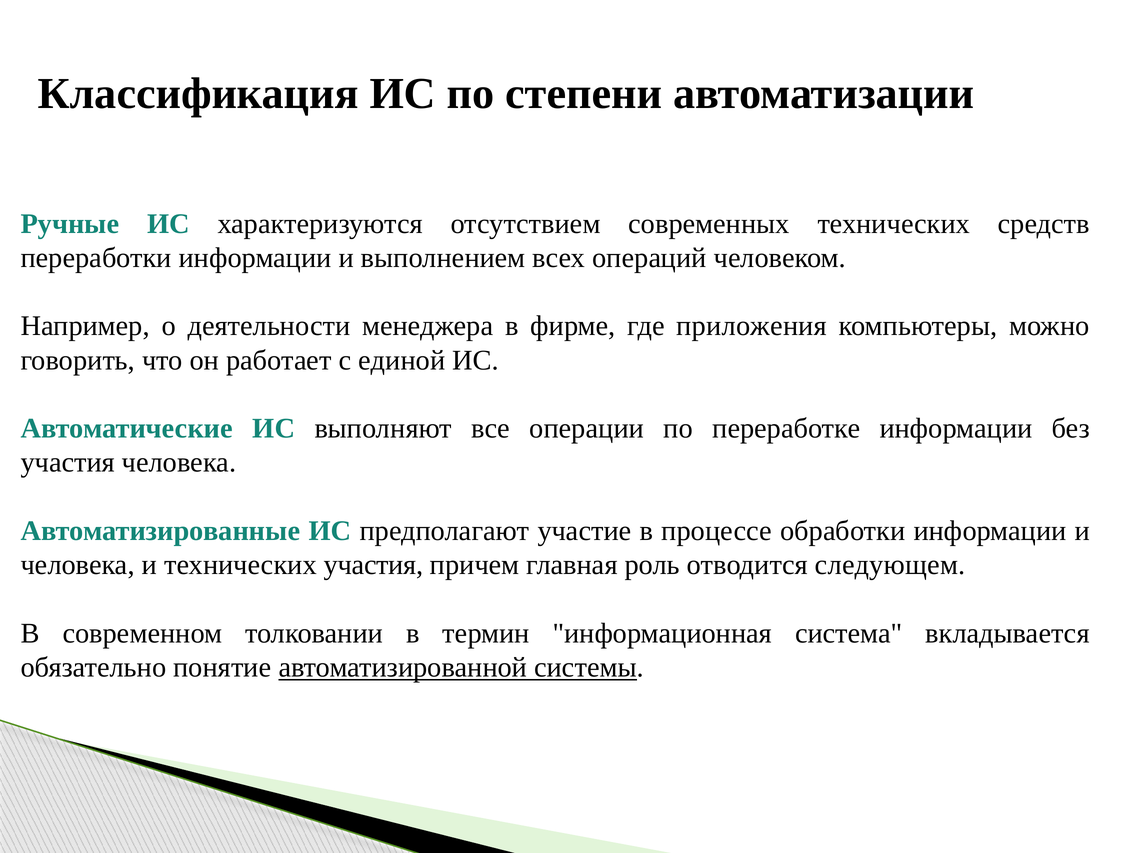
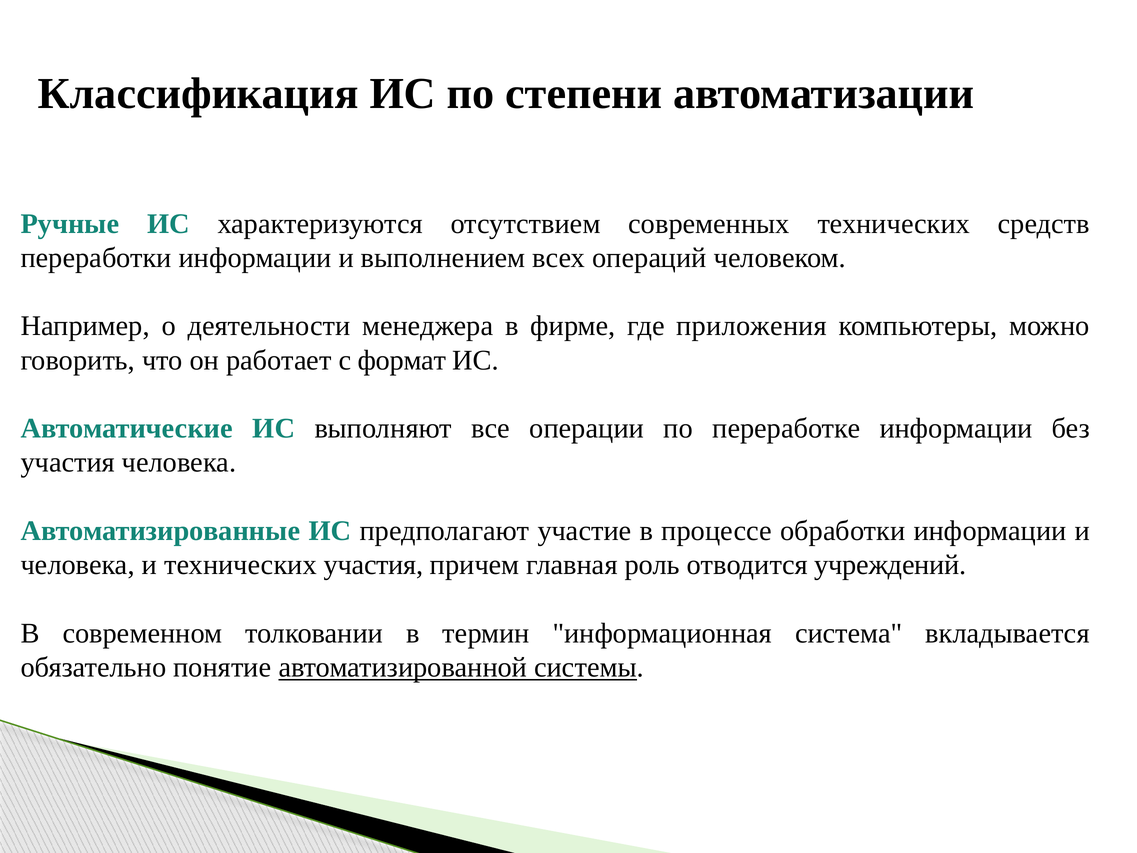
единой: единой -> формат
следующем: следующем -> учреждений
